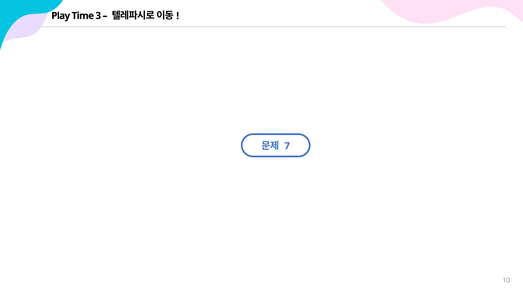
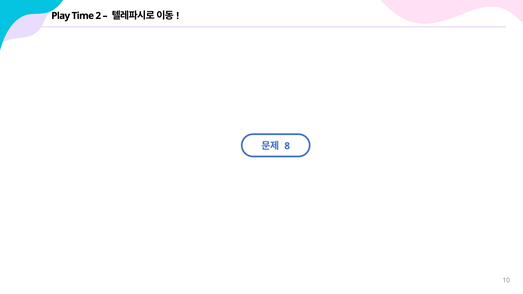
3: 3 -> 2
7: 7 -> 8
